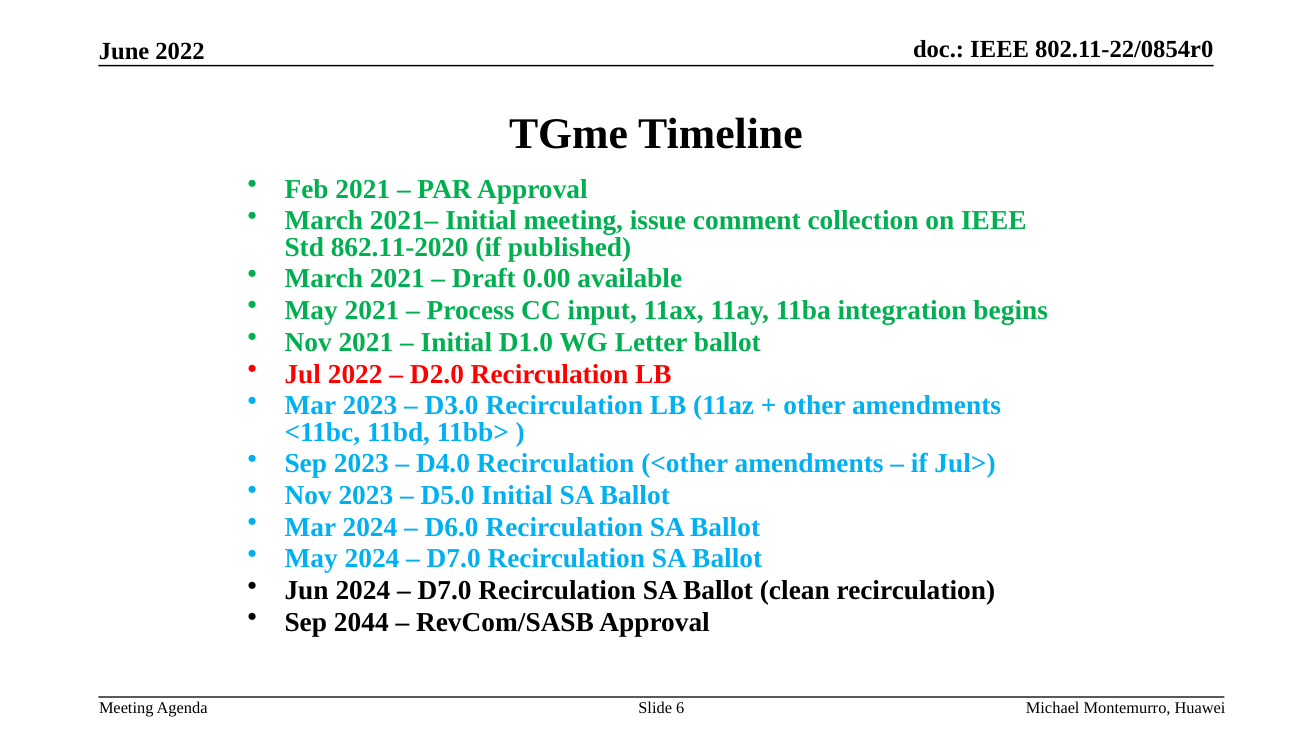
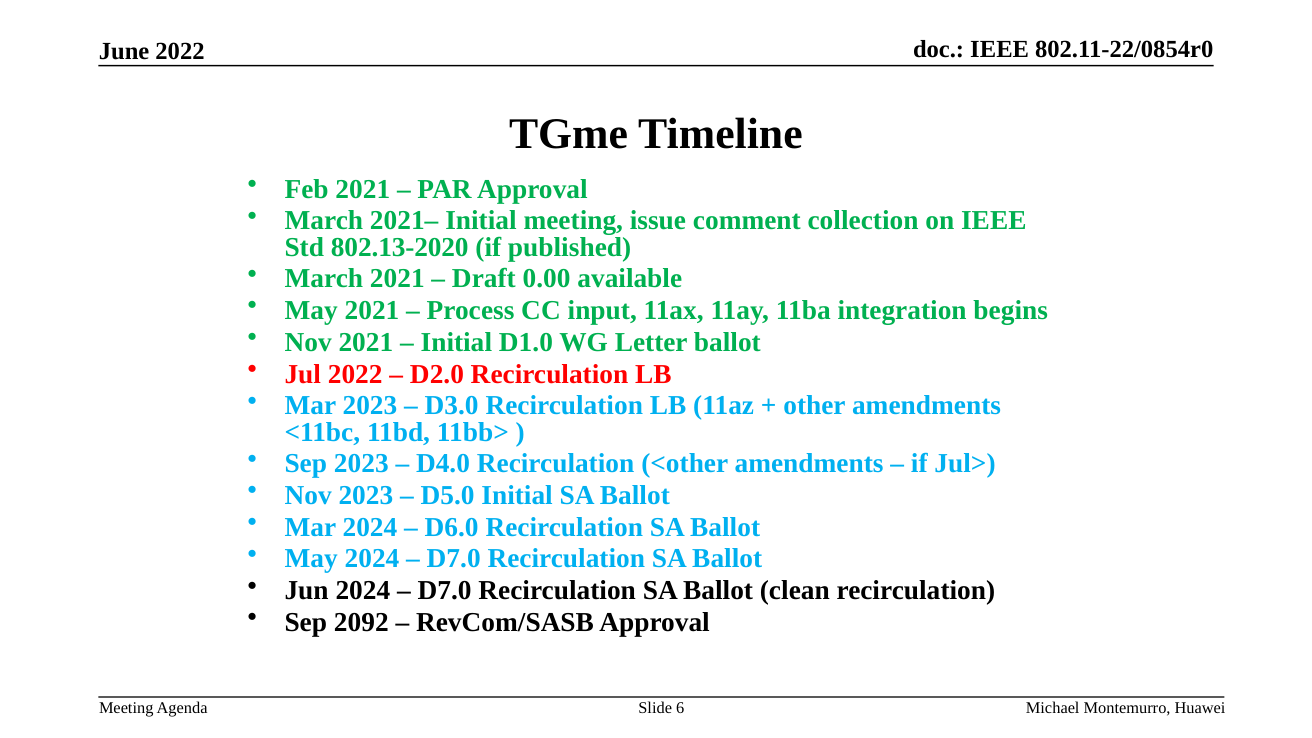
862.11-2020: 862.11-2020 -> 802.13-2020
2044: 2044 -> 2092
